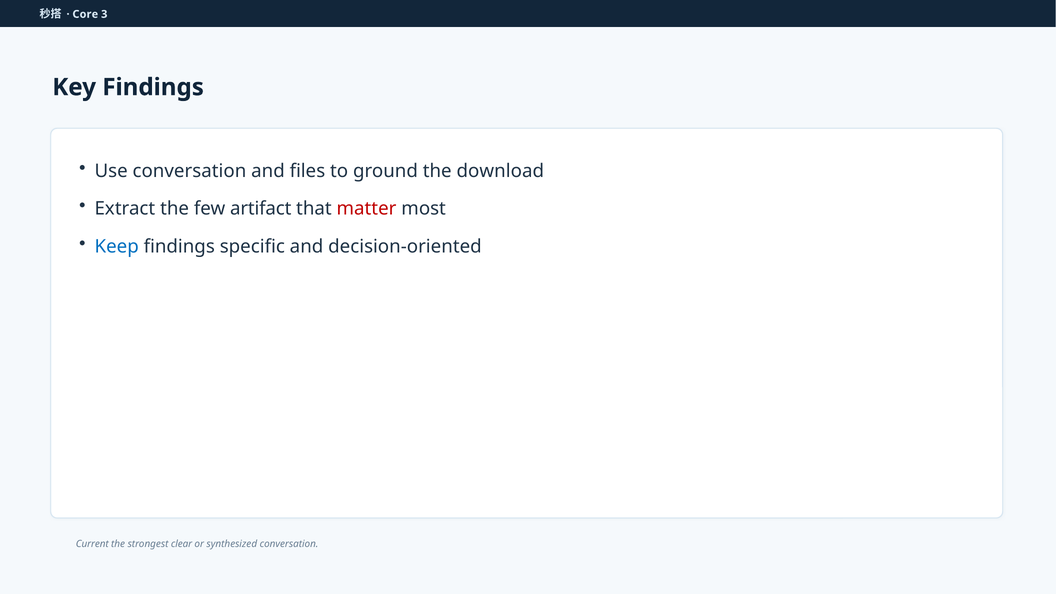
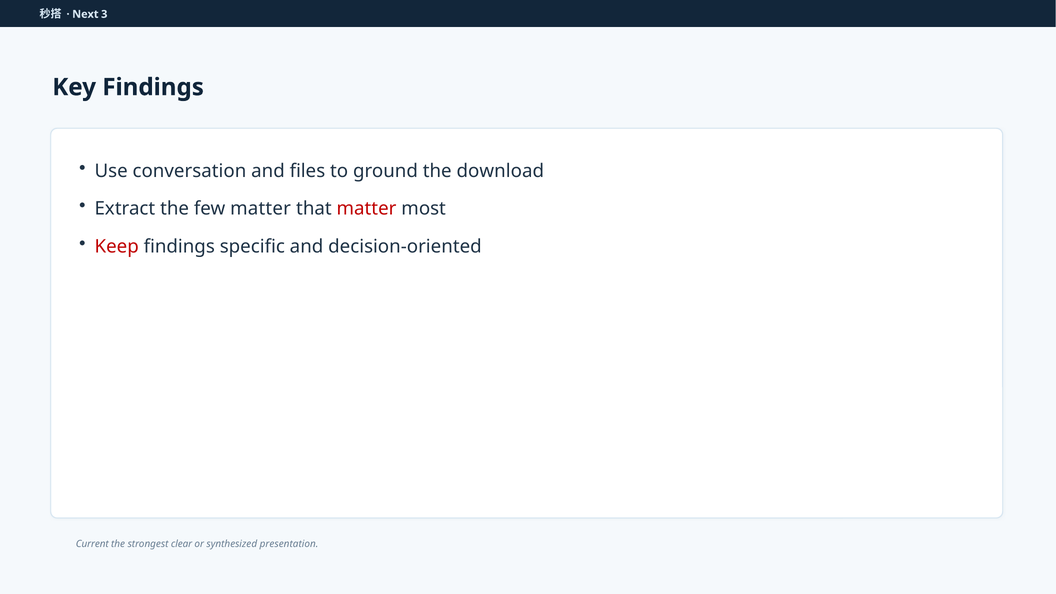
Core: Core -> Next
few artifact: artifact -> matter
Keep colour: blue -> red
synthesized conversation: conversation -> presentation
